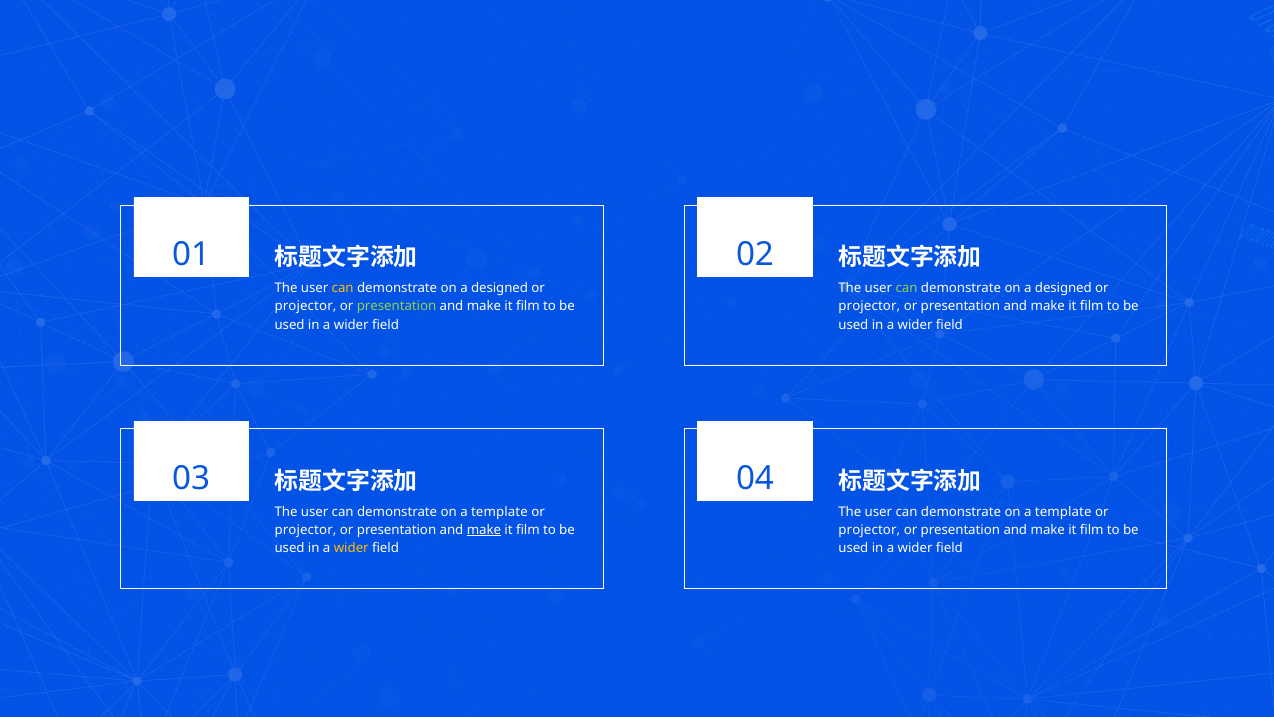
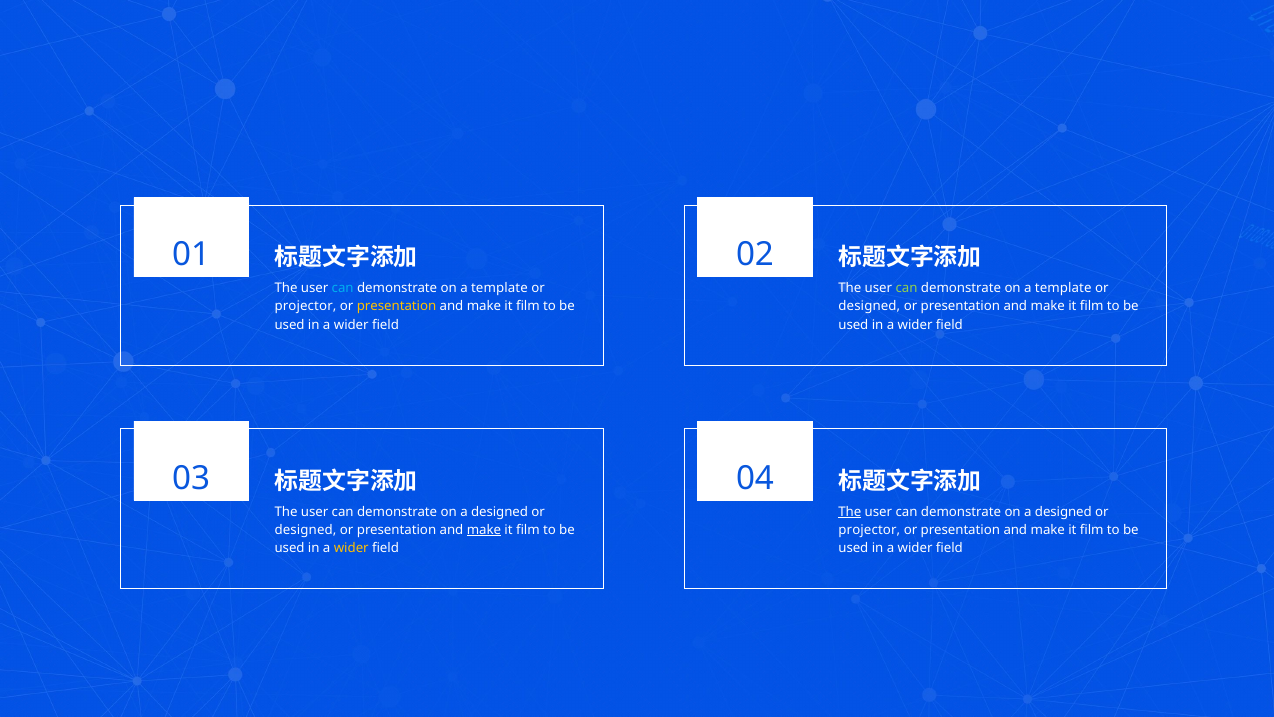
can at (343, 288) colour: yellow -> light blue
designed at (500, 288): designed -> template
designed at (1063, 288): designed -> template
presentation at (397, 306) colour: light green -> yellow
projector at (869, 306): projector -> designed
template at (499, 512): template -> designed
The at (850, 512) underline: none -> present
template at (1063, 512): template -> designed
projector at (305, 530): projector -> designed
